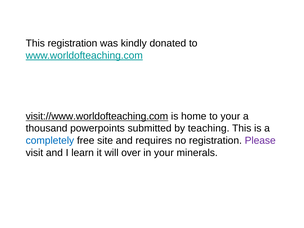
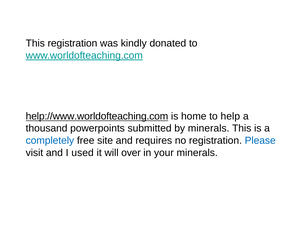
visit://www.worldofteaching.com: visit://www.worldofteaching.com -> help://www.worldofteaching.com
to your: your -> help
by teaching: teaching -> minerals
Please colour: purple -> blue
learn: learn -> used
